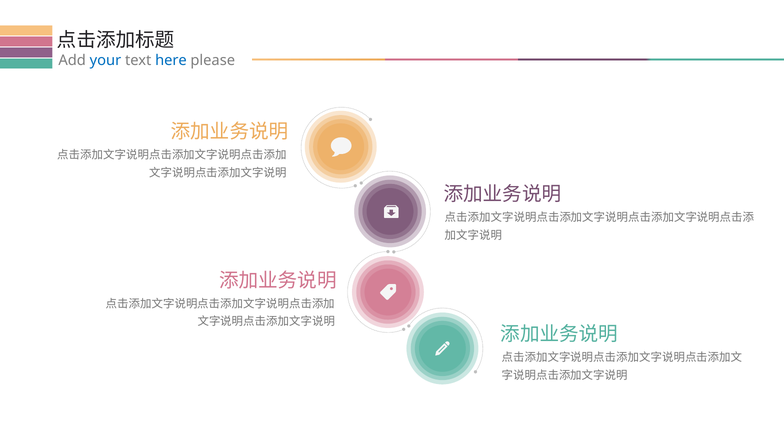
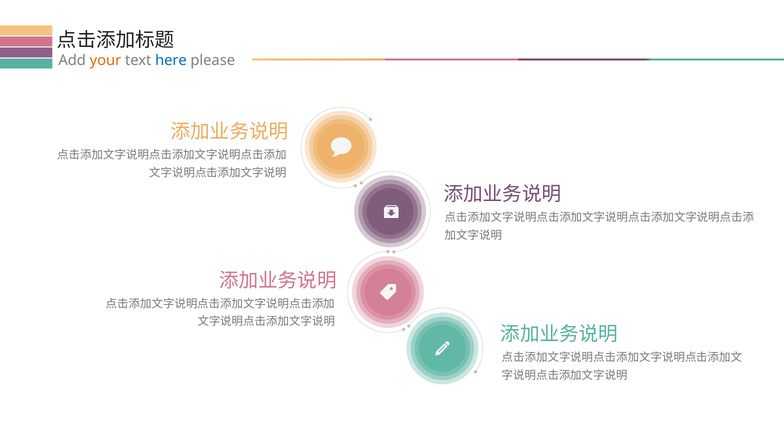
your colour: blue -> orange
